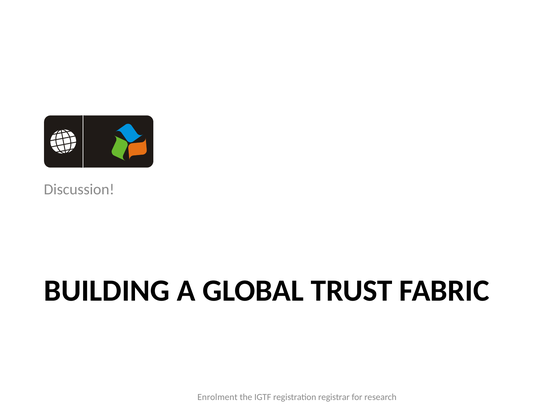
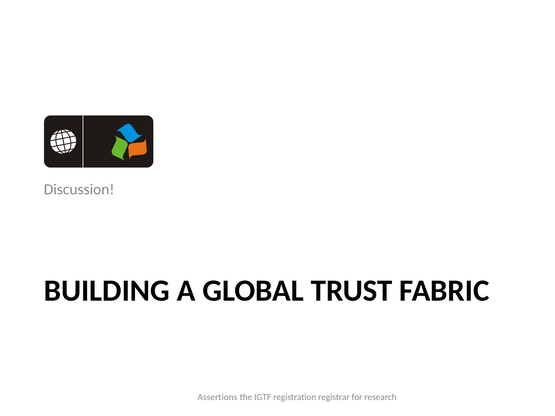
Enrolment: Enrolment -> Assertions
